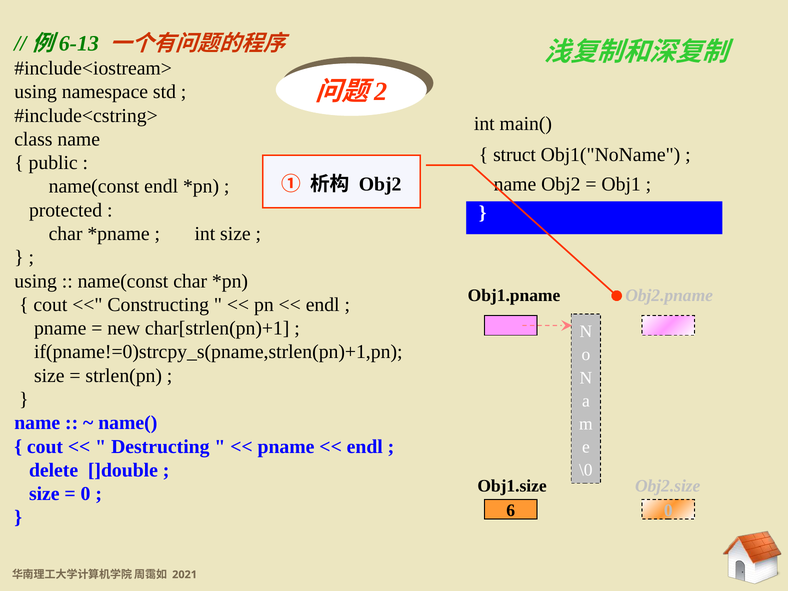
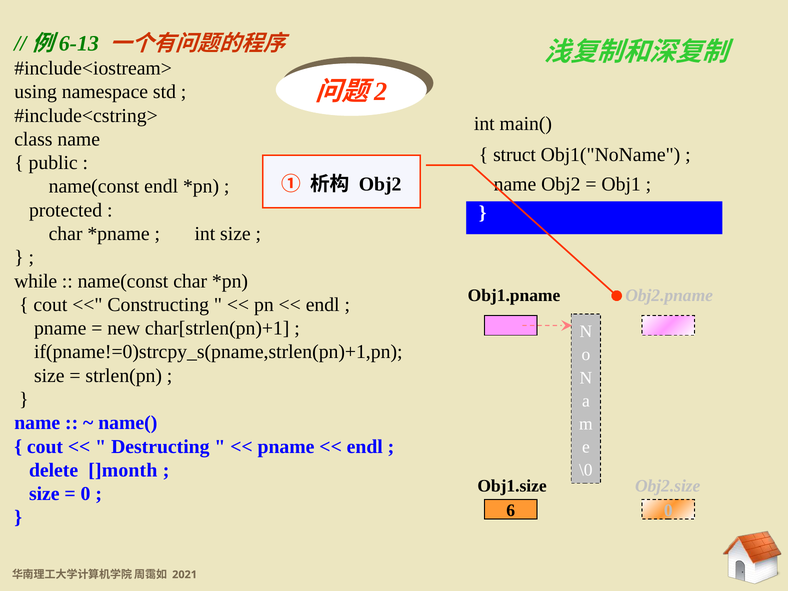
using at (36, 281): using -> while
]double: ]double -> ]month
